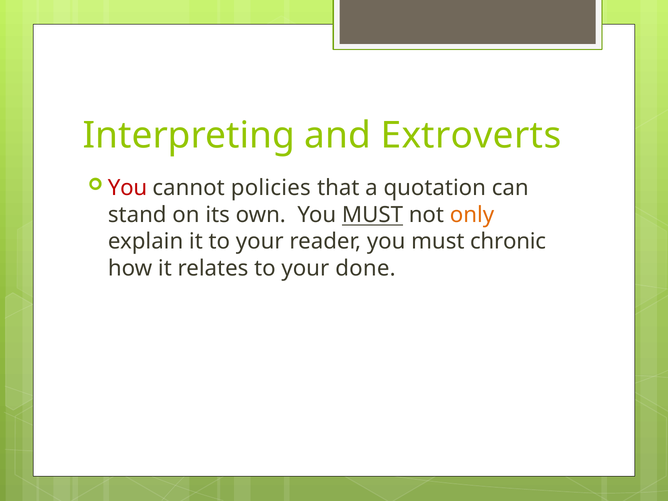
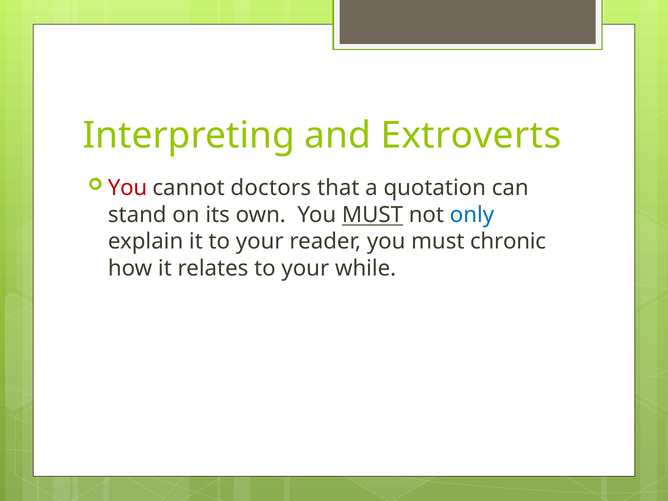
policies: policies -> doctors
only colour: orange -> blue
done: done -> while
